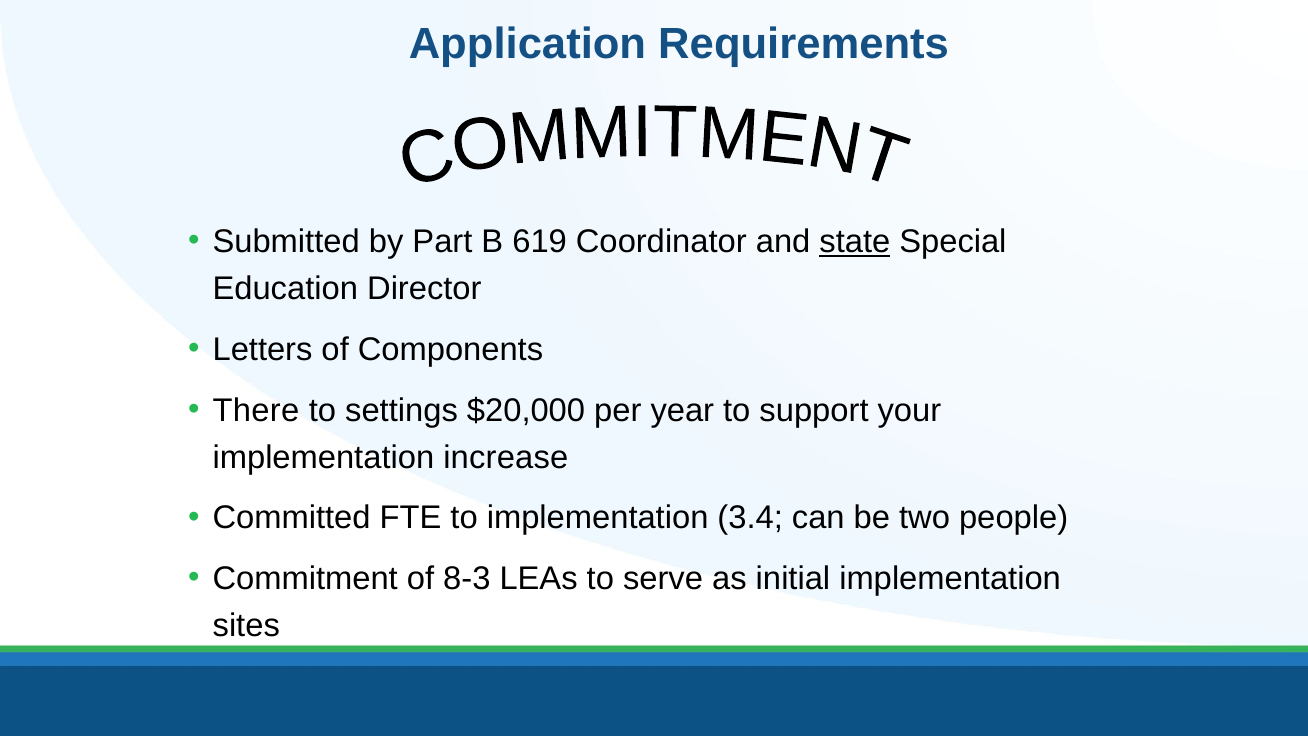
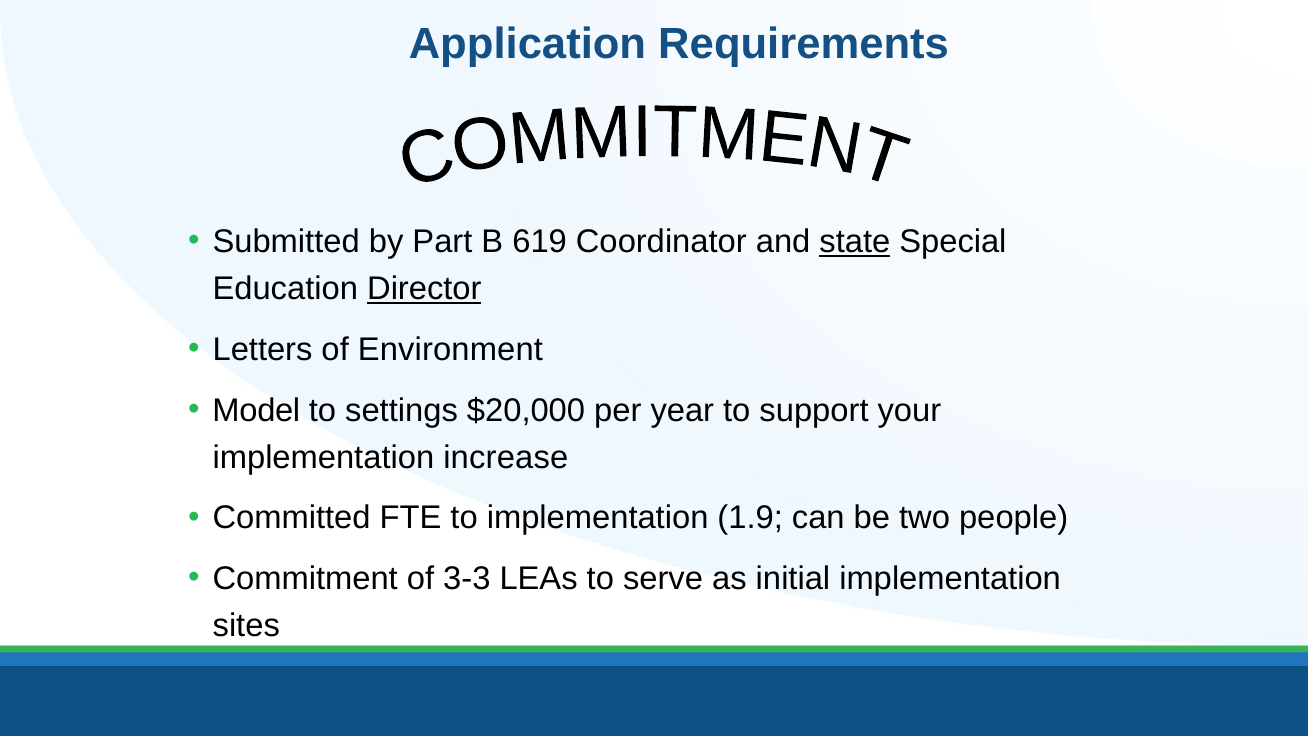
Director underline: none -> present
Components: Components -> Environment
There: There -> Model
3.4: 3.4 -> 1.9
8-3: 8-3 -> 3-3
